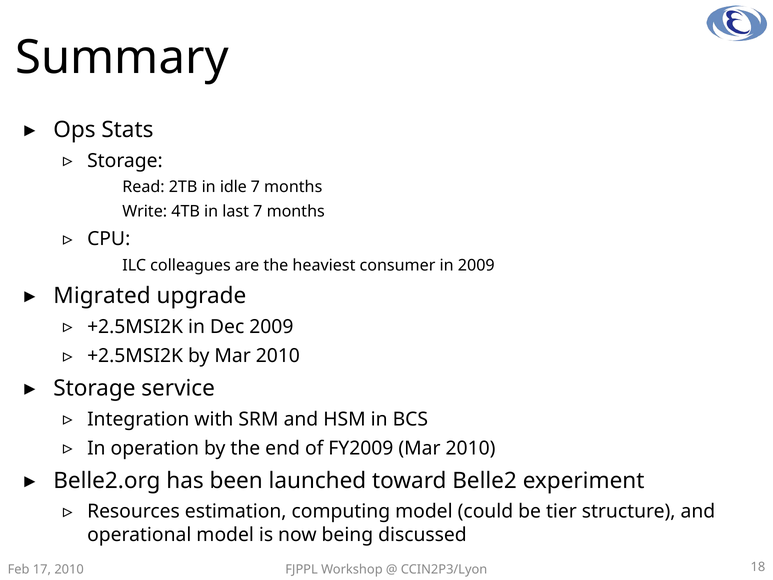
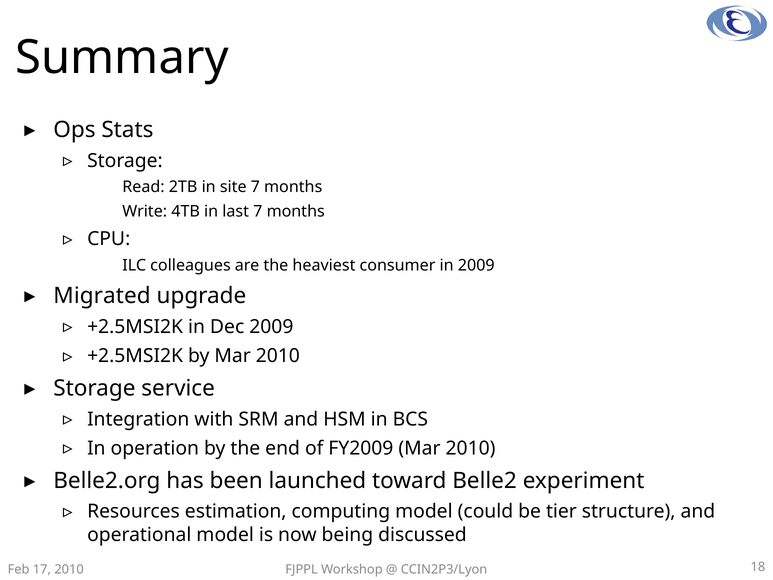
idle: idle -> site
